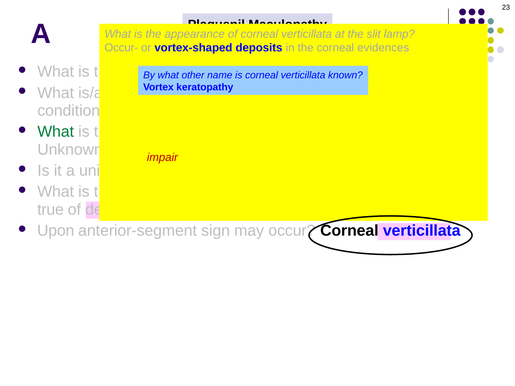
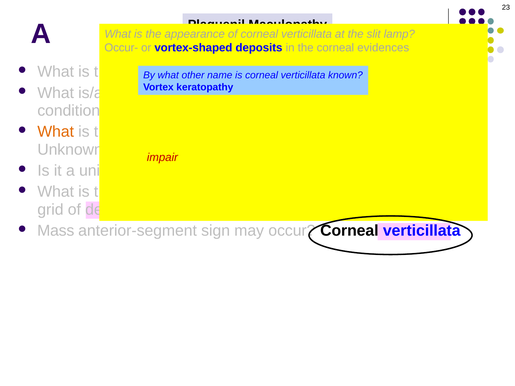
What at (56, 132) colour: green -> orange
true: true -> grid
Upon: Upon -> Mass
